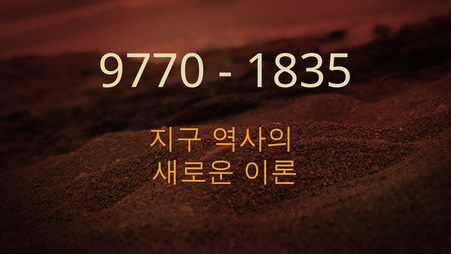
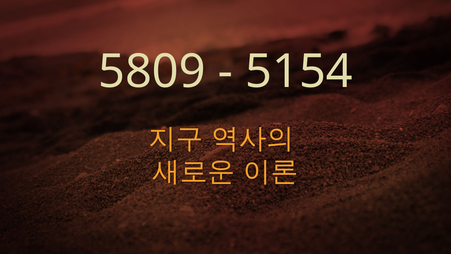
9770: 9770 -> 5809
1835: 1835 -> 5154
